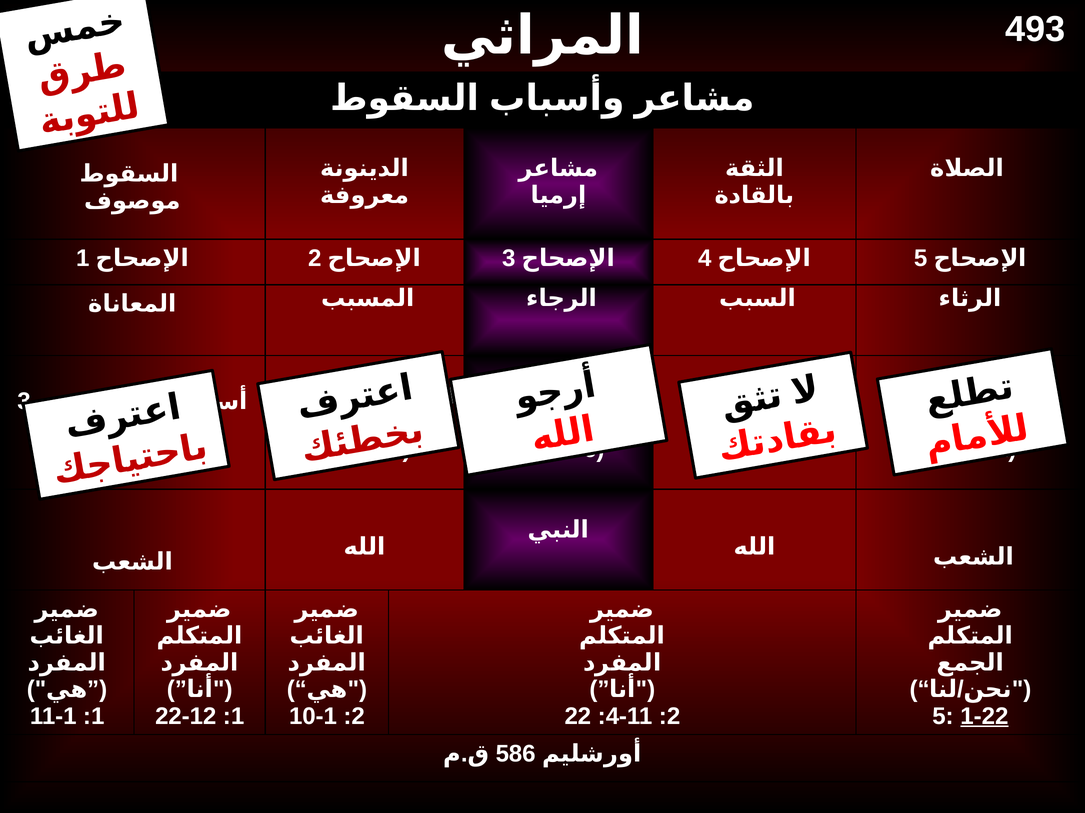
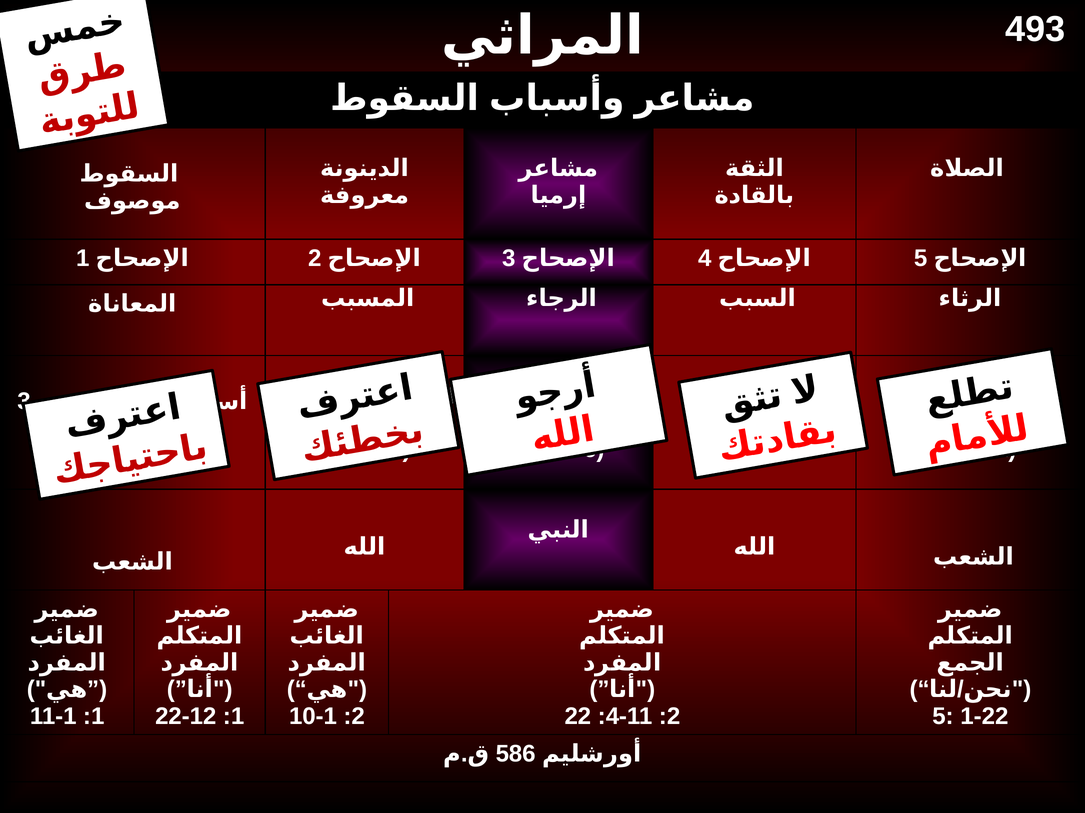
1-22 underline: present -> none
